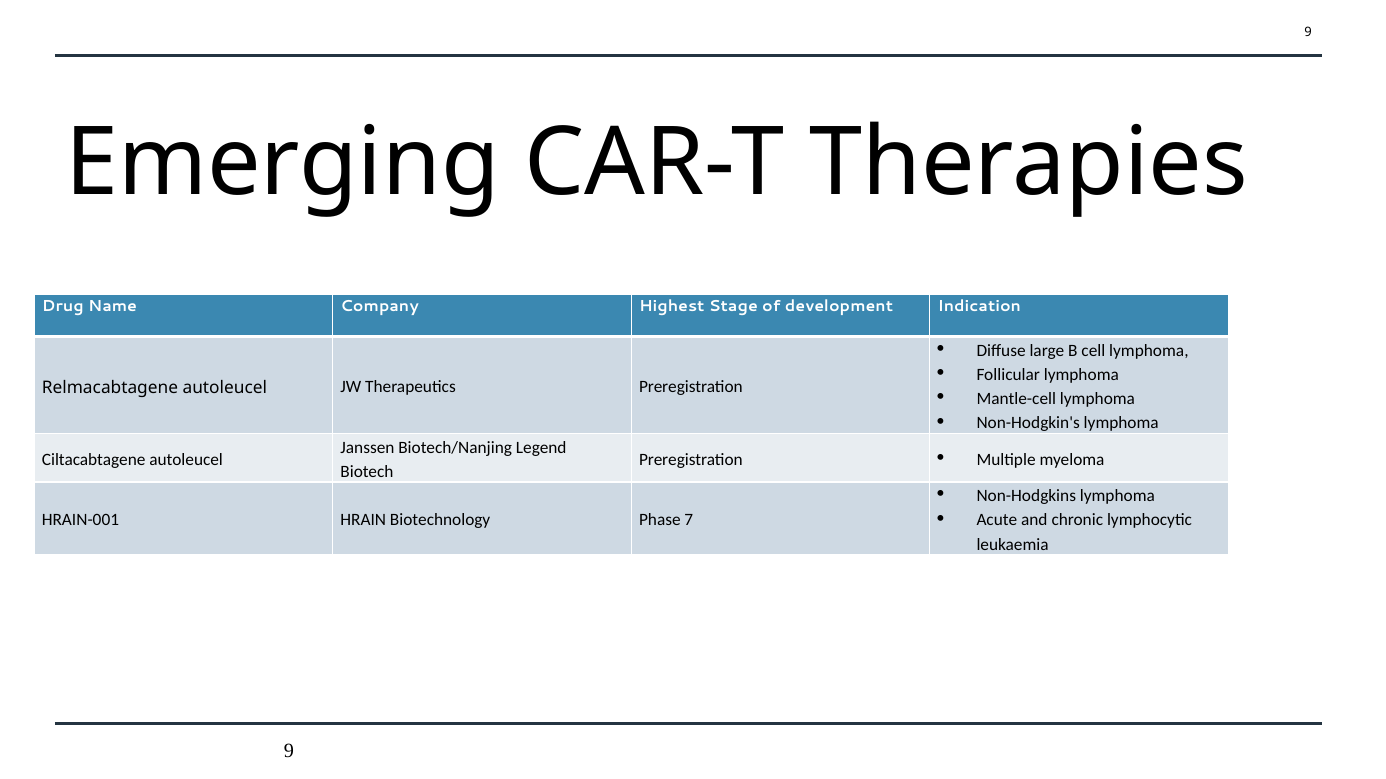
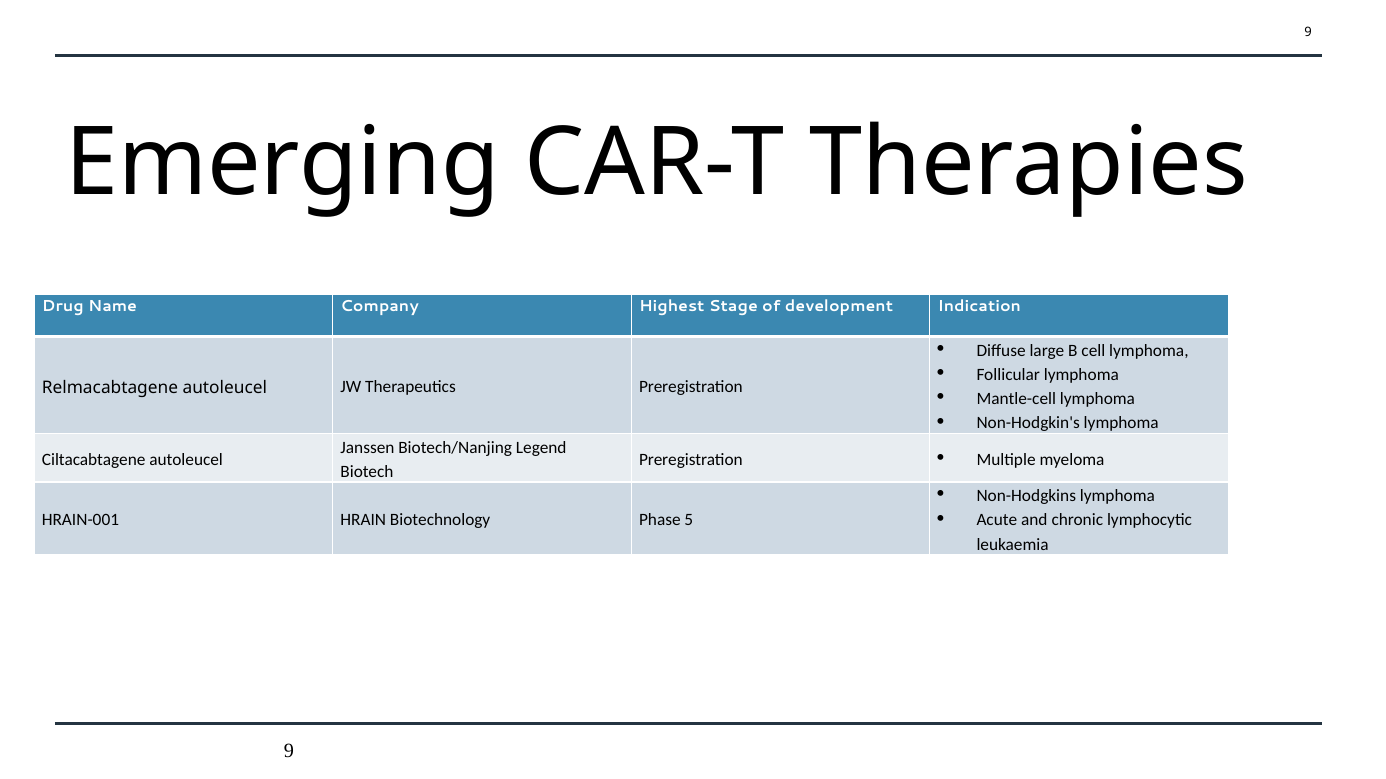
7: 7 -> 5
